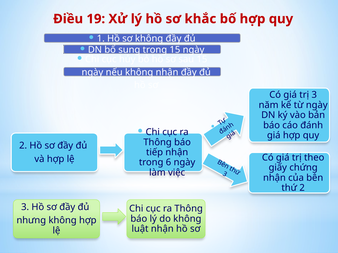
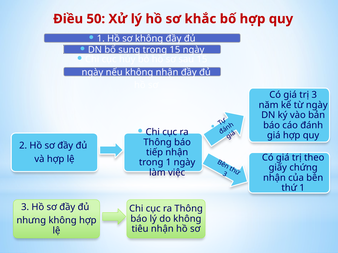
19: 19 -> 50
trong 6: 6 -> 1
thứ 2: 2 -> 1
luật: luật -> tiêu
